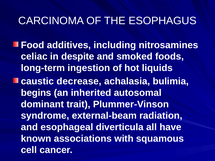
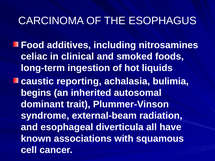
despite: despite -> clinical
decrease: decrease -> reporting
